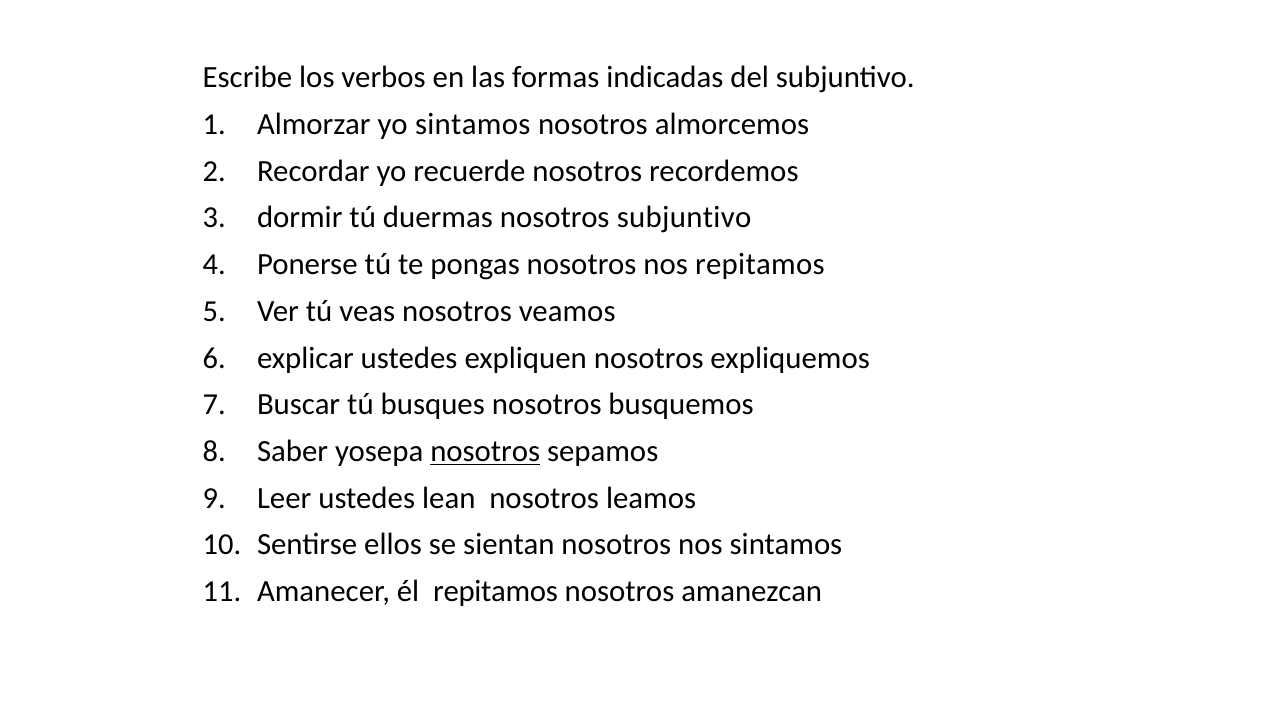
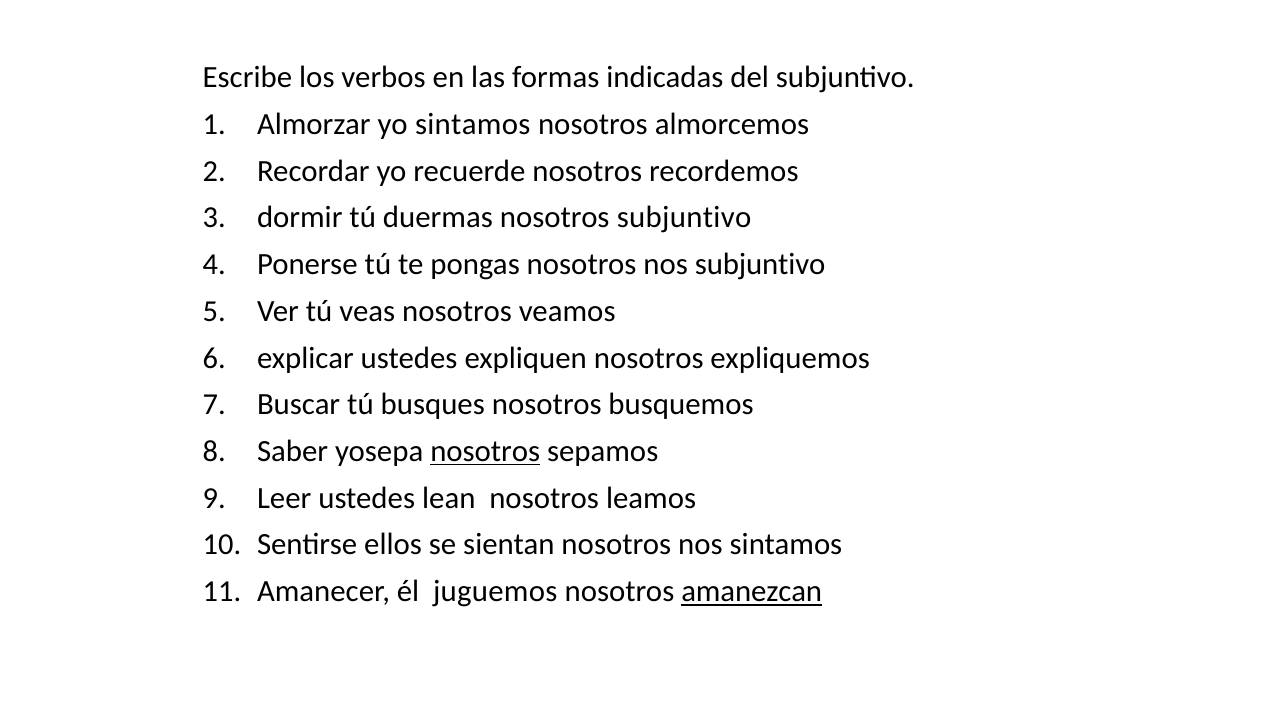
nos repitamos: repitamos -> subjuntivo
él repitamos: repitamos -> juguemos
amanezcan underline: none -> present
